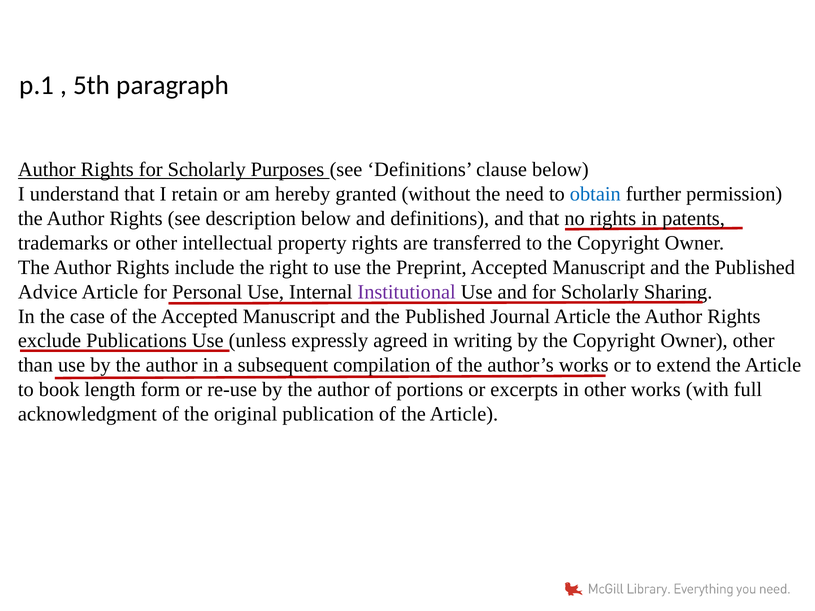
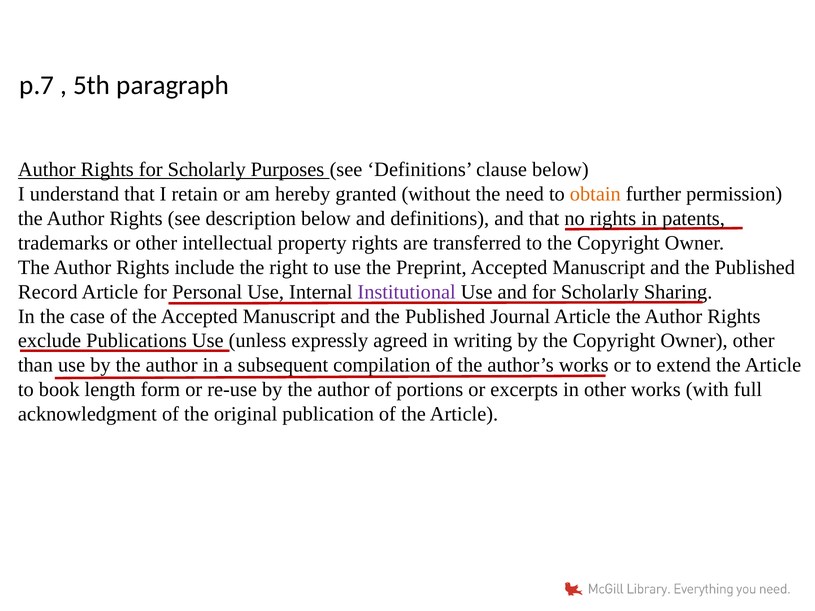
p.1: p.1 -> p.7
obtain colour: blue -> orange
Advice: Advice -> Record
